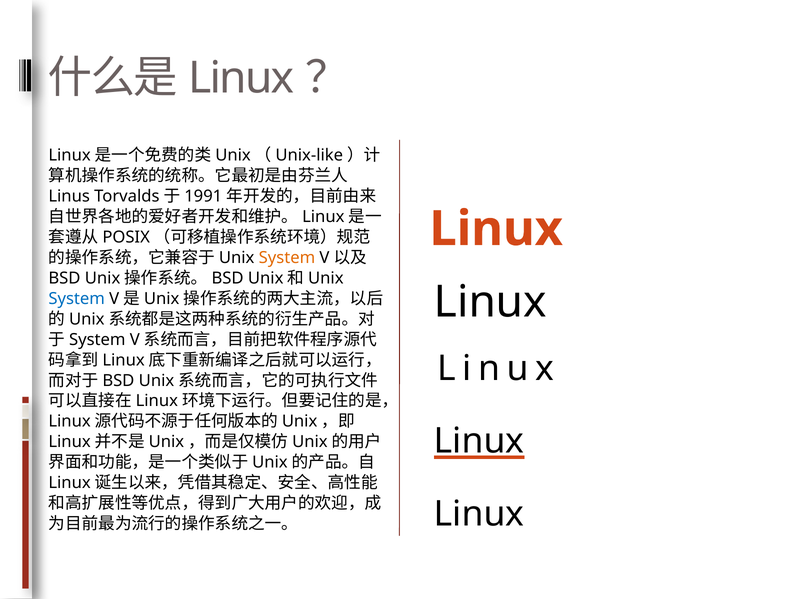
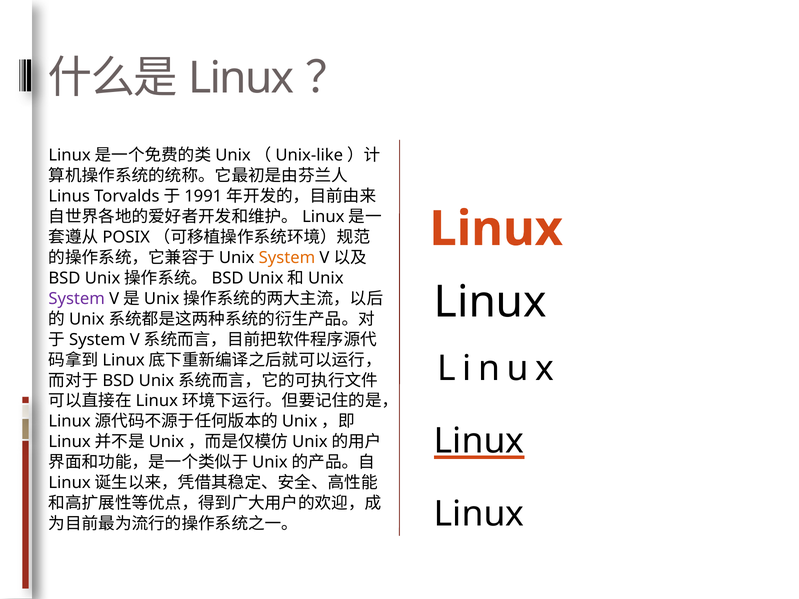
System at (77, 299) colour: blue -> purple
